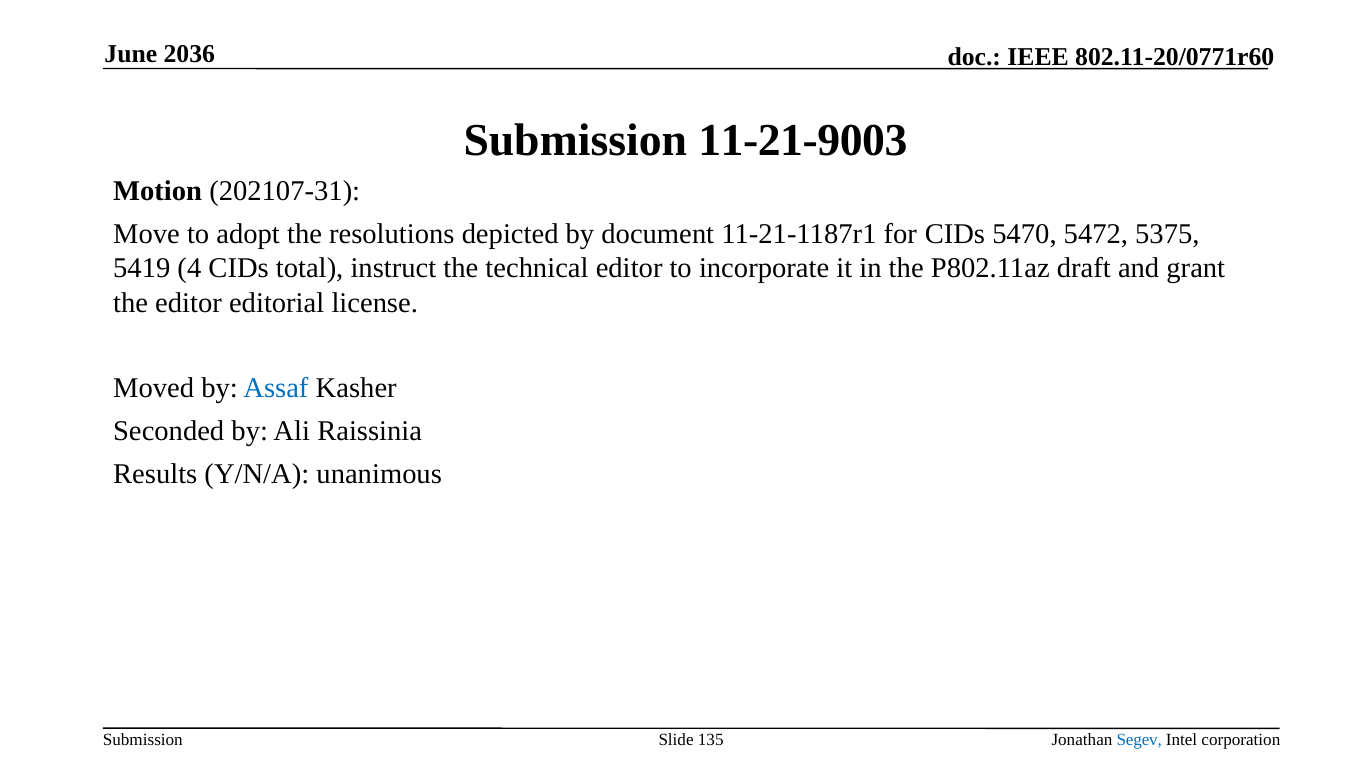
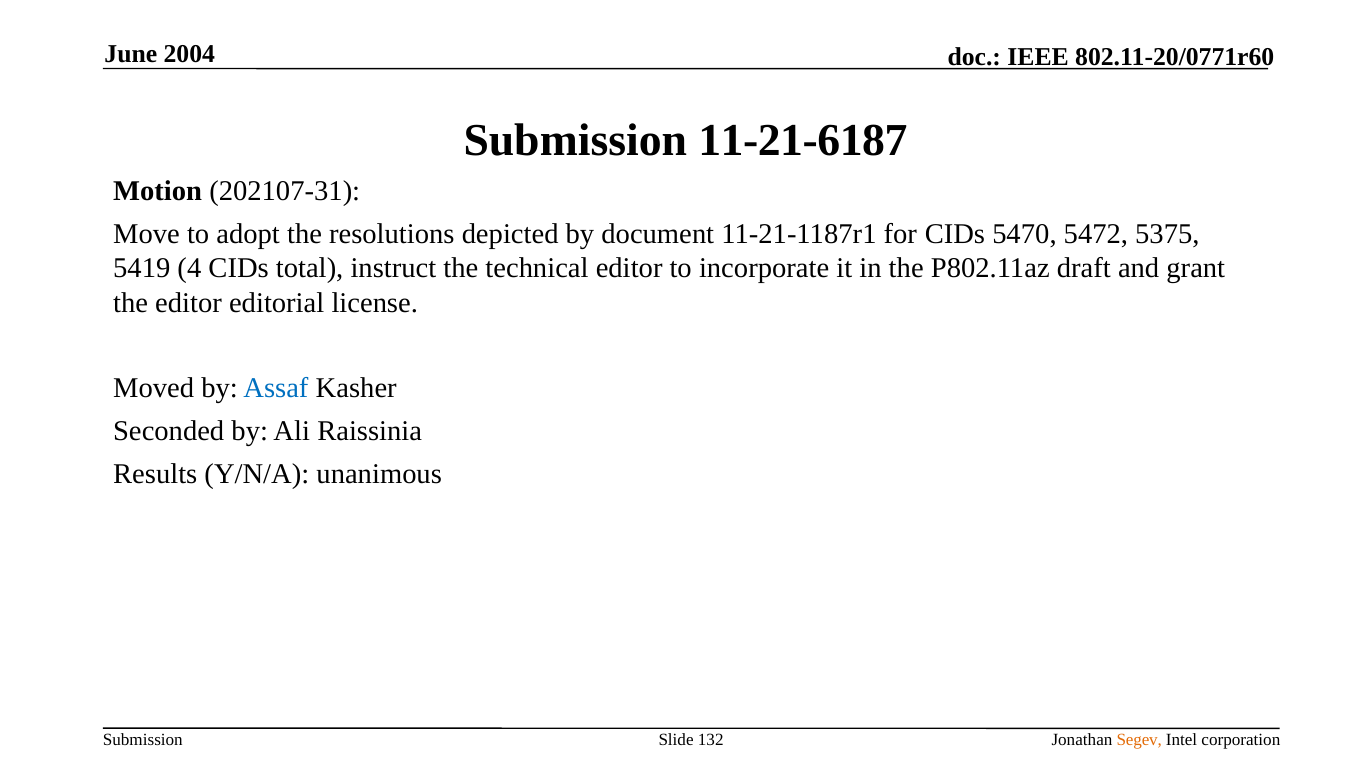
2036: 2036 -> 2004
11-21-9003: 11-21-9003 -> 11-21-6187
135: 135 -> 132
Segev colour: blue -> orange
